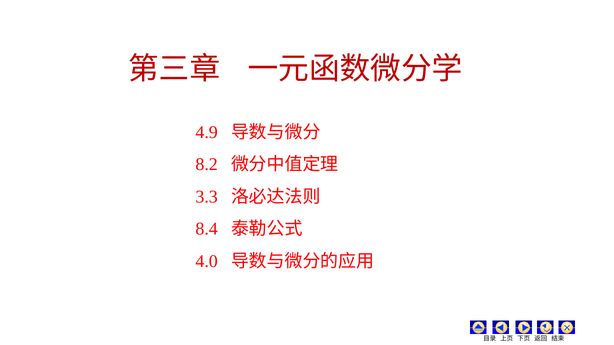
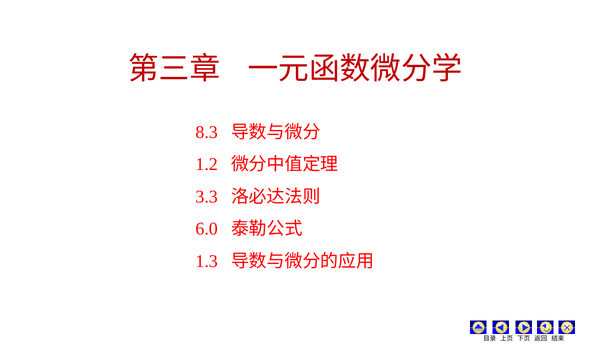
4.9: 4.9 -> 8.3
8.2: 8.2 -> 1.2
8.4: 8.4 -> 6.0
4.0: 4.0 -> 1.3
